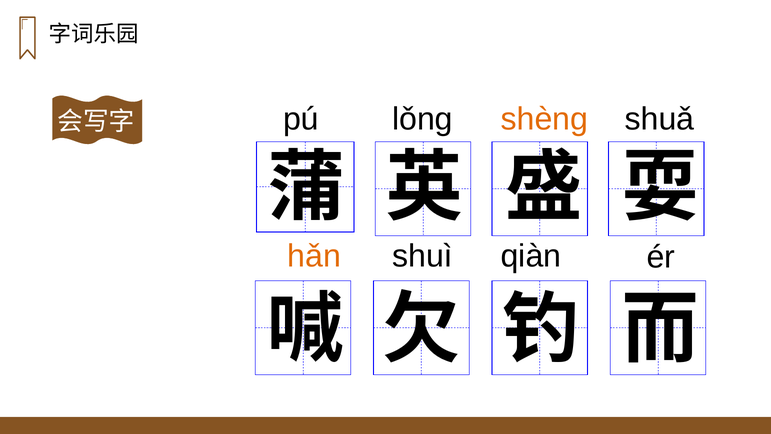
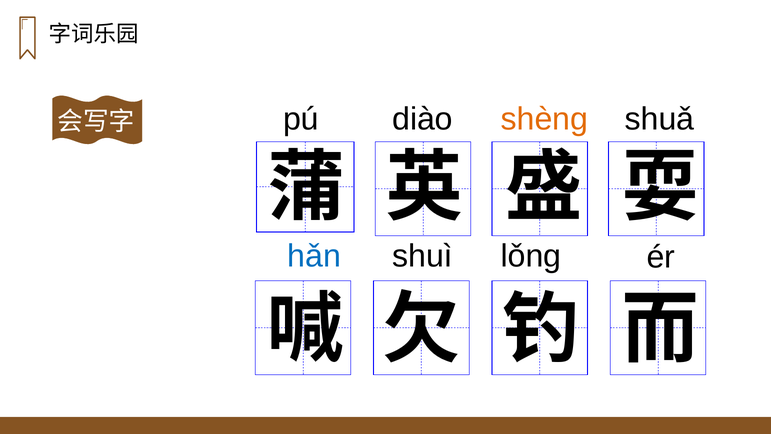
lǒnɡ: lǒnɡ -> diào
hǎn colour: orange -> blue
qiàn: qiàn -> lǒng
